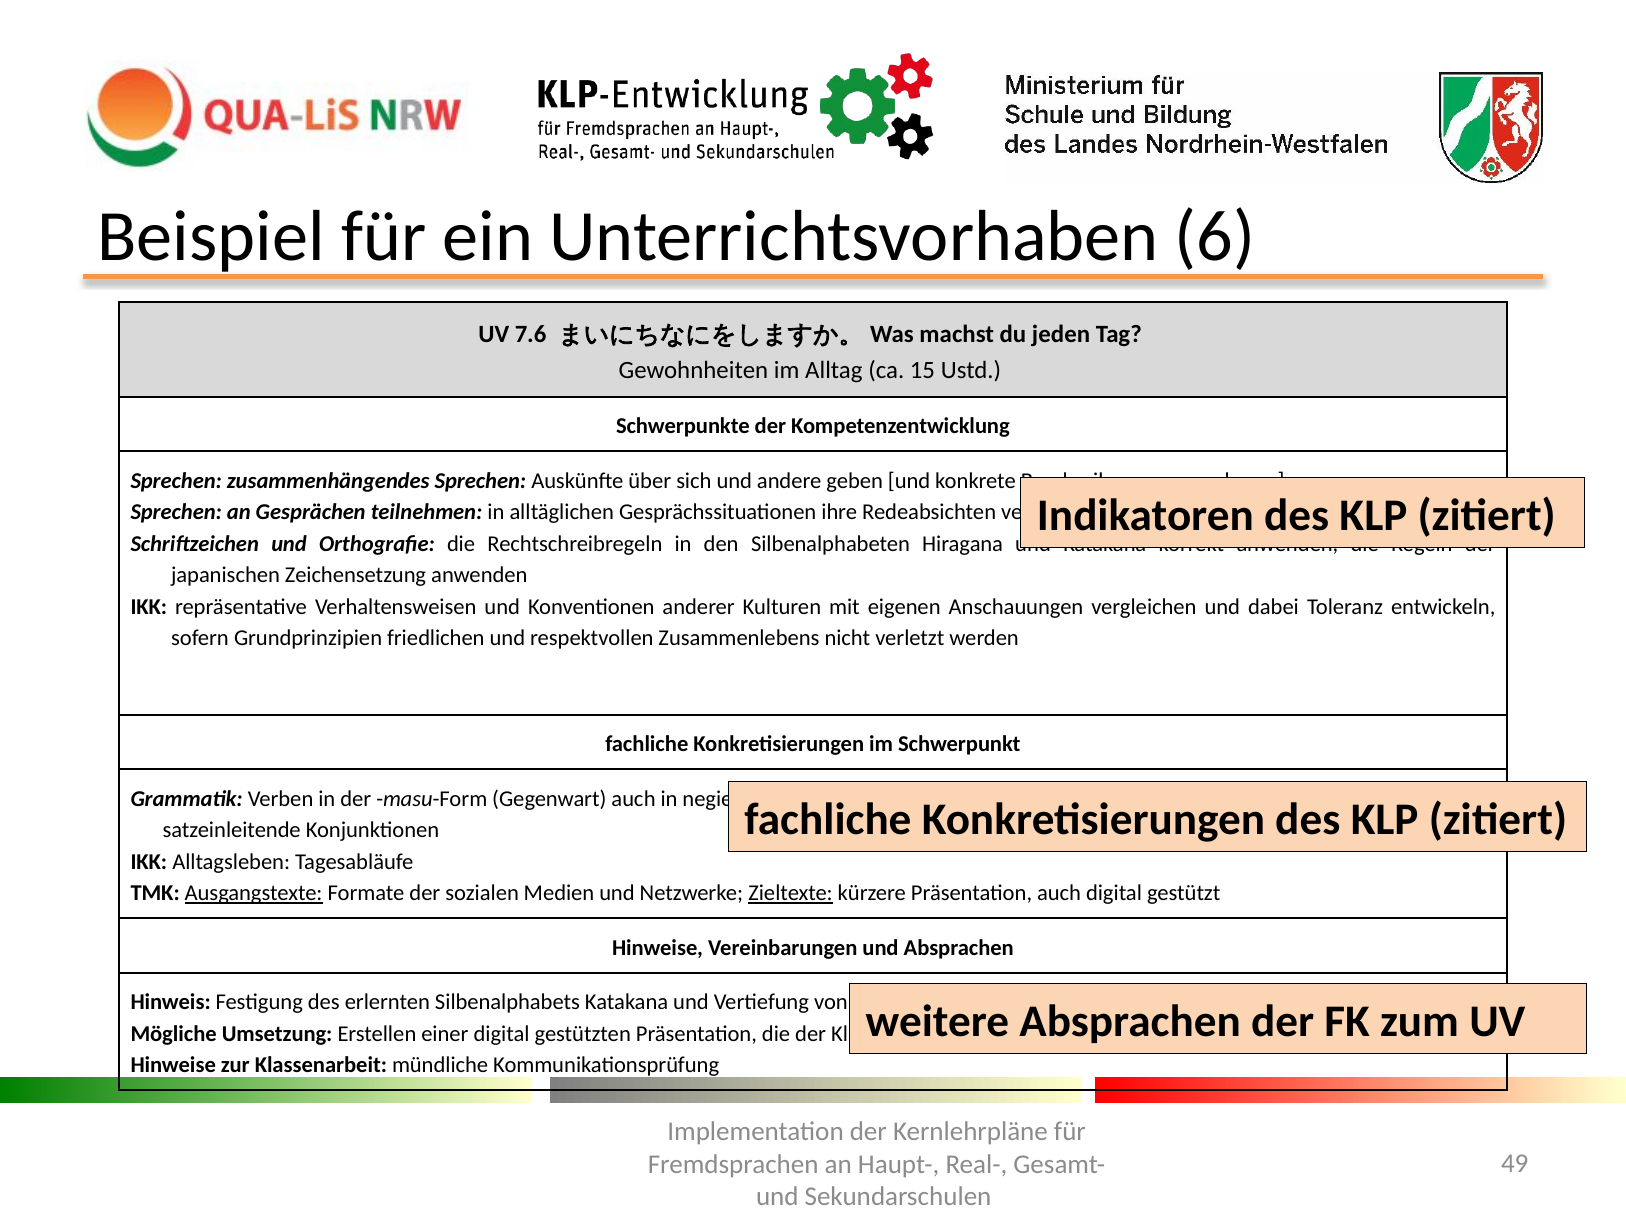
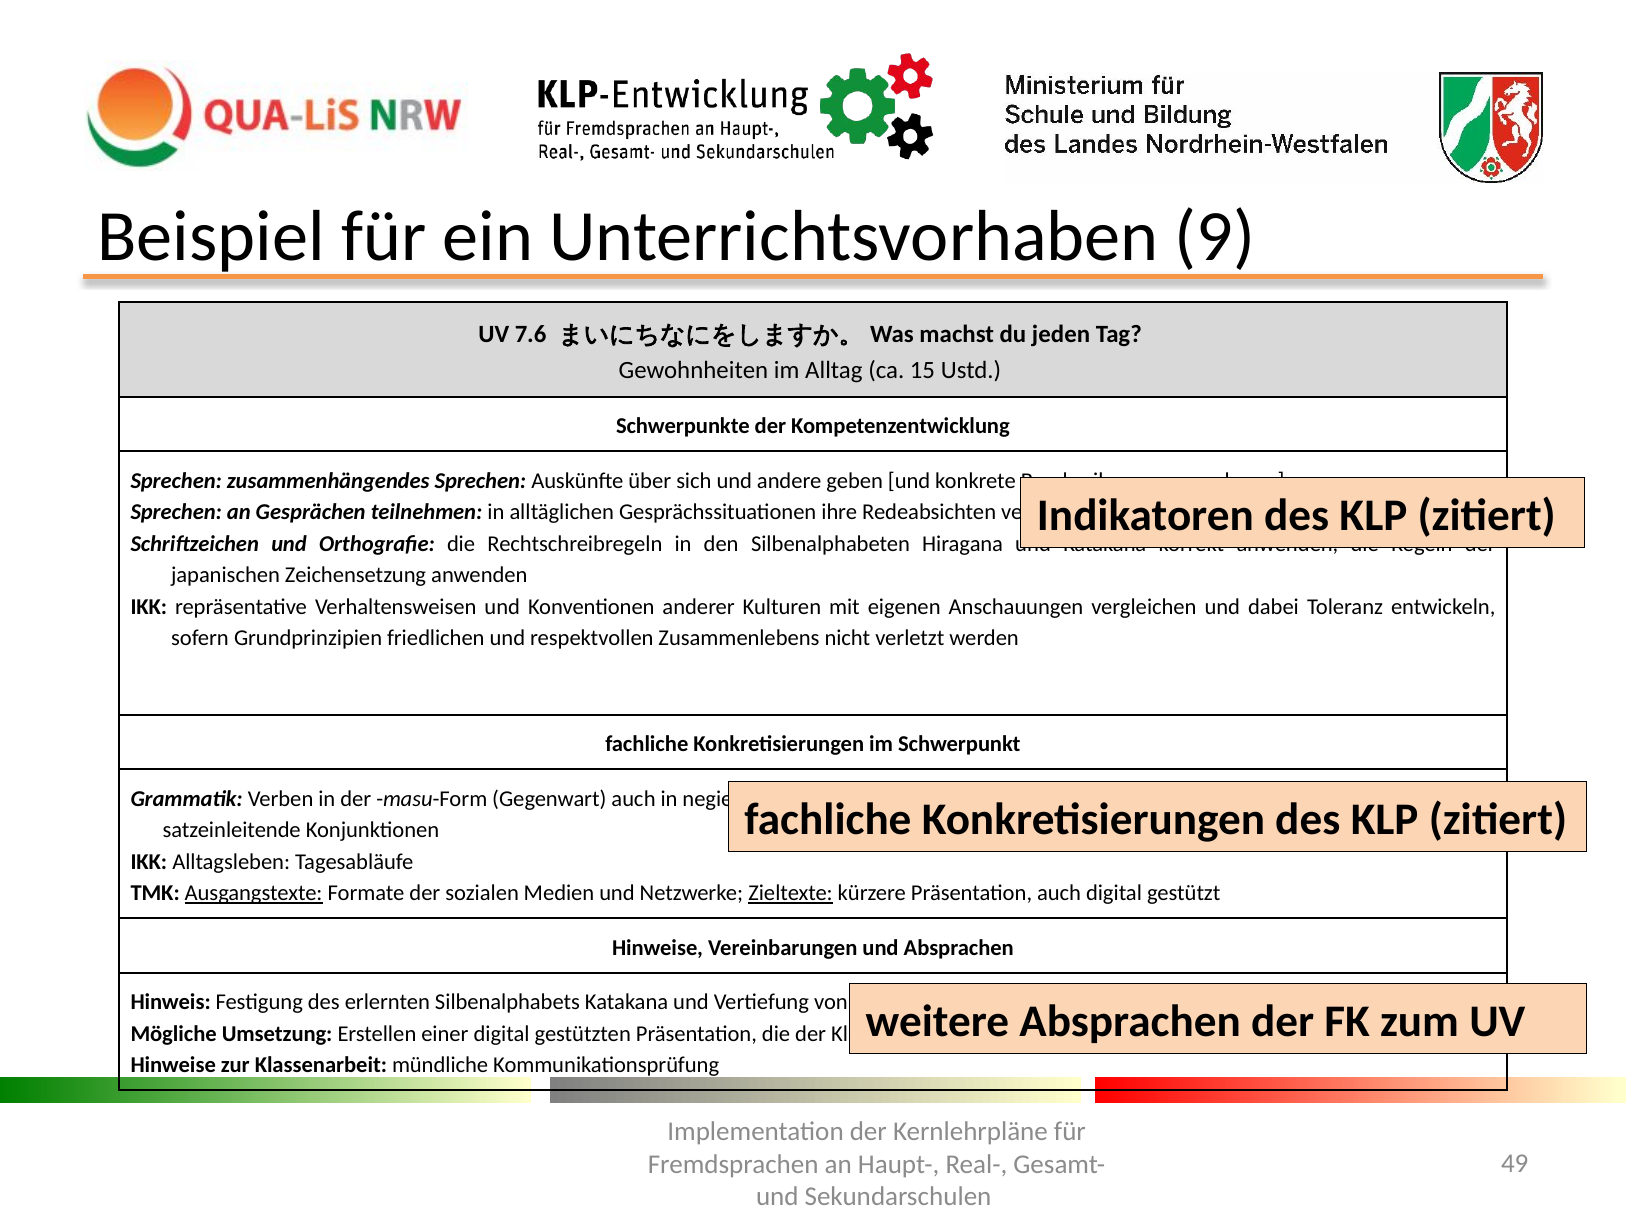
6: 6 -> 9
